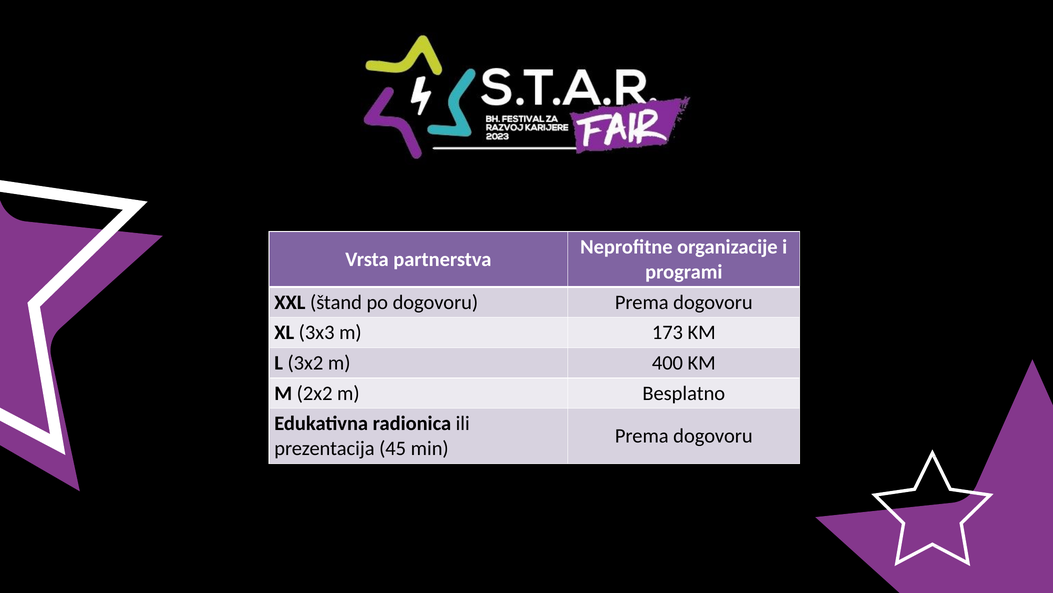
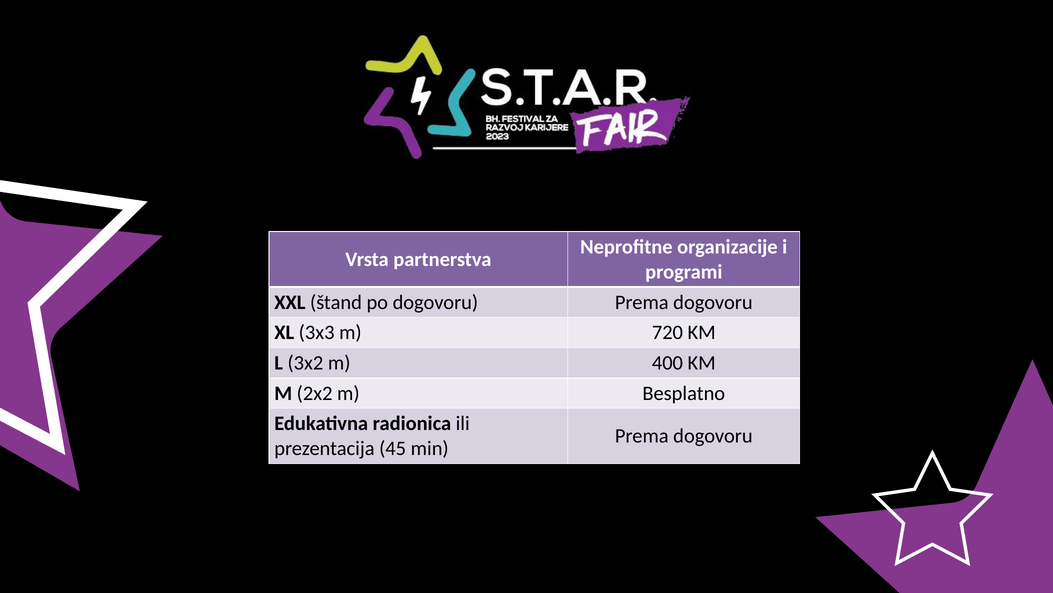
173: 173 -> 720
